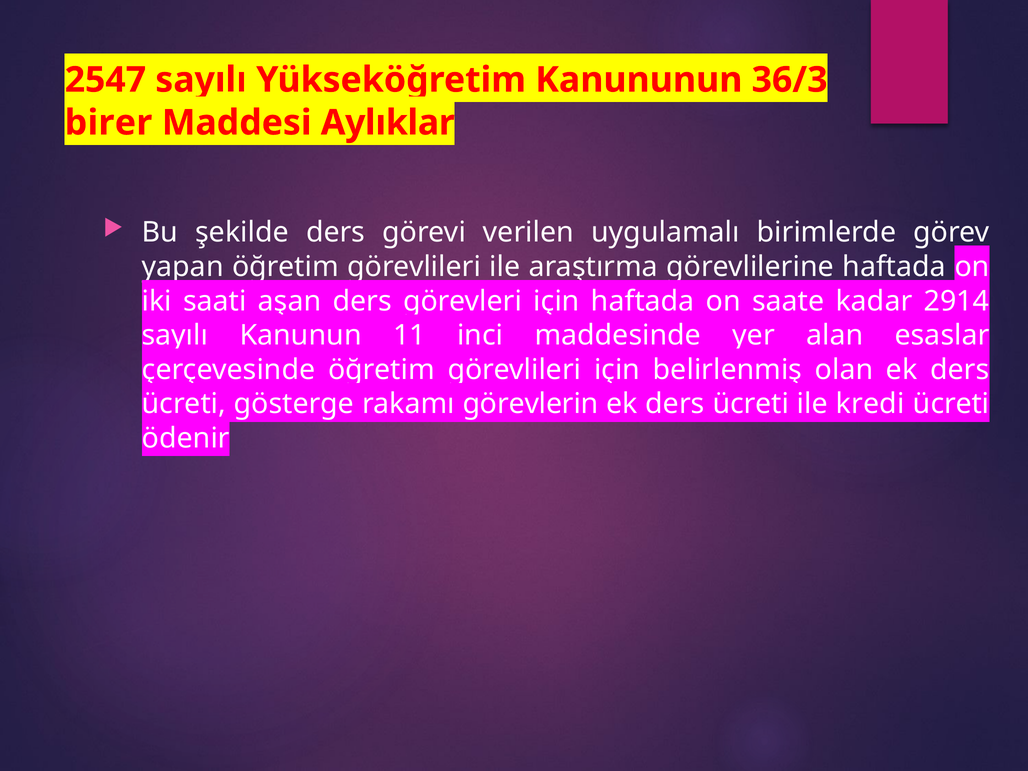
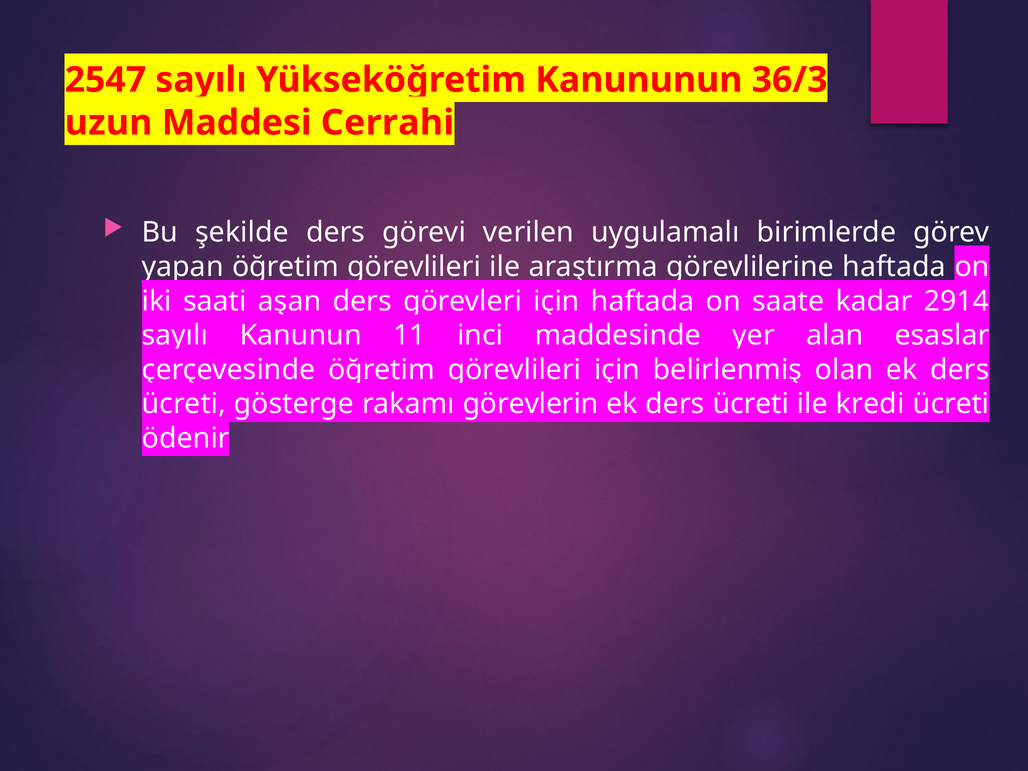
birer: birer -> uzun
Aylıklar: Aylıklar -> Cerrahi
